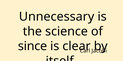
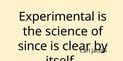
Unnecessary: Unnecessary -> Experimental
